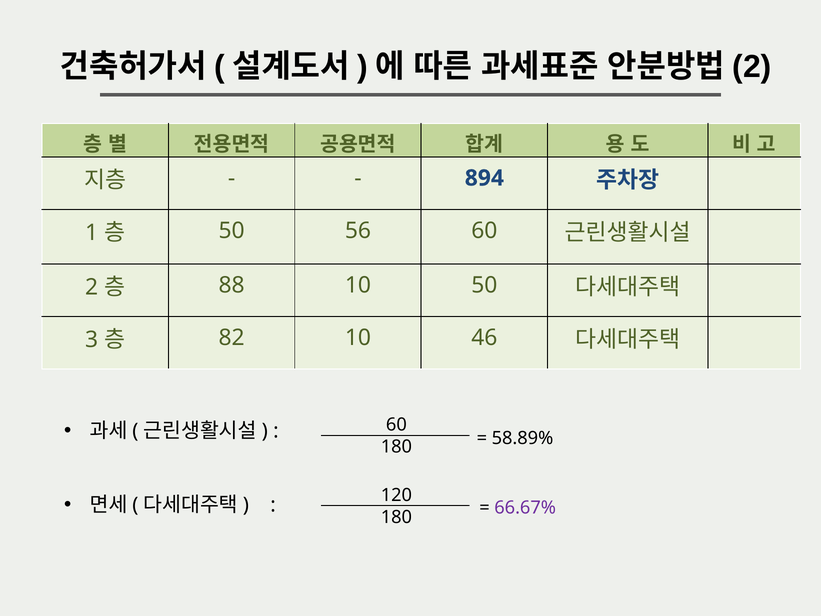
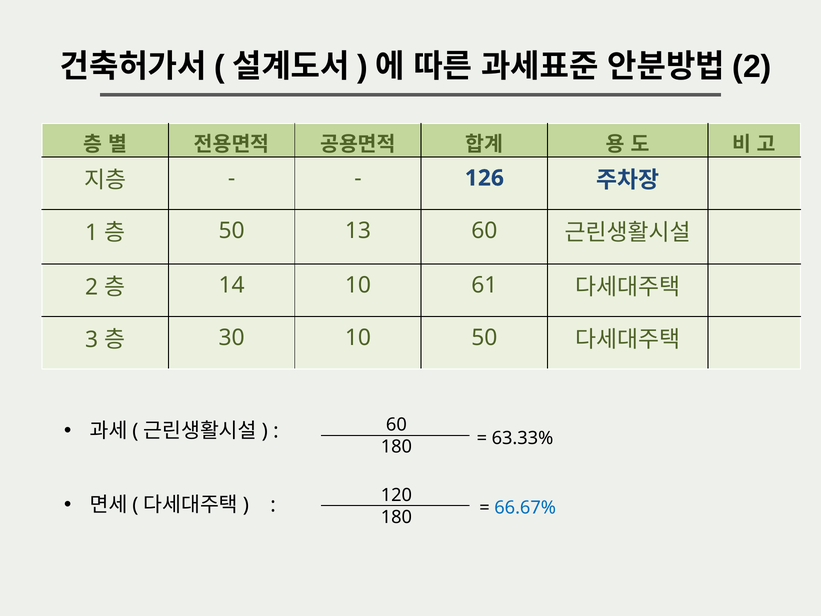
894: 894 -> 126
56: 56 -> 13
88: 88 -> 14
10 50: 50 -> 61
82: 82 -> 30
10 46: 46 -> 50
58.89%: 58.89% -> 63.33%
66.67% colour: purple -> blue
